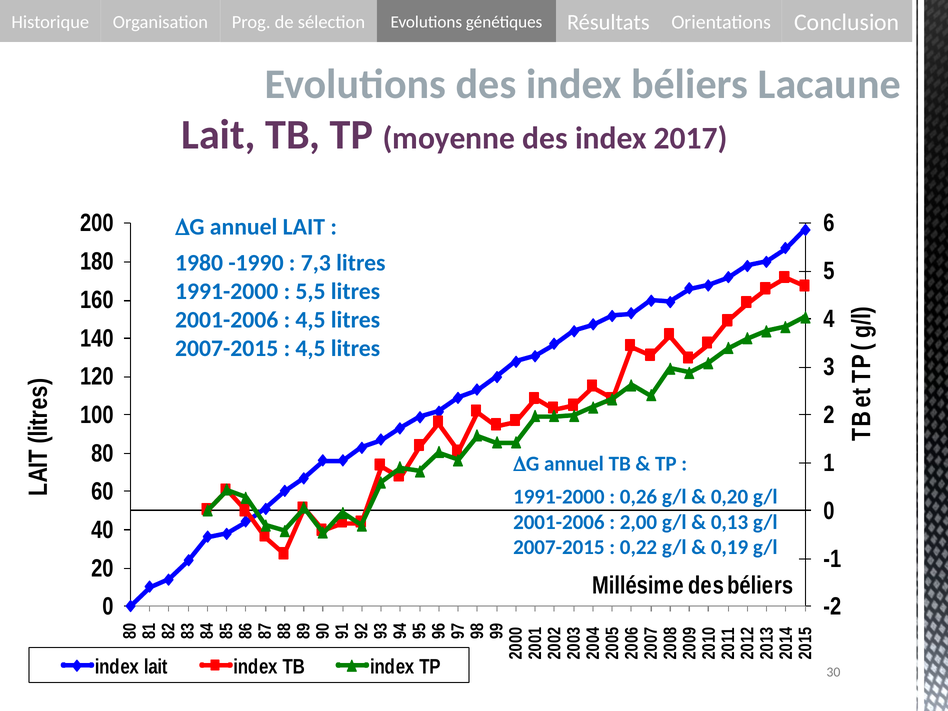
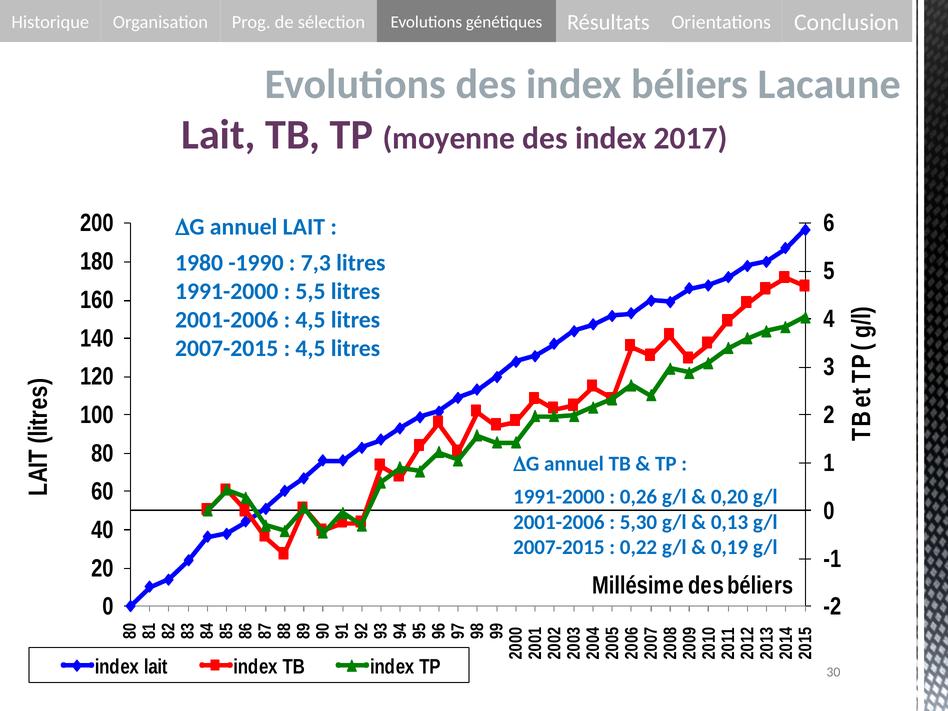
2,00: 2,00 -> 5,30
